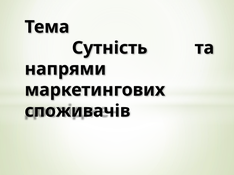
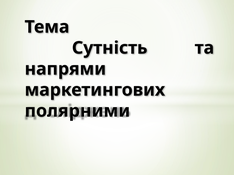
споживачів: споживачів -> полярними
